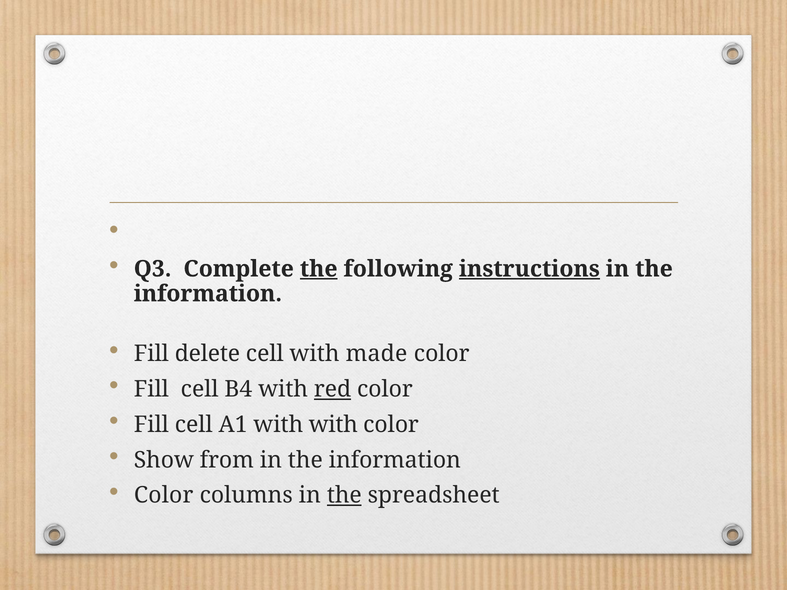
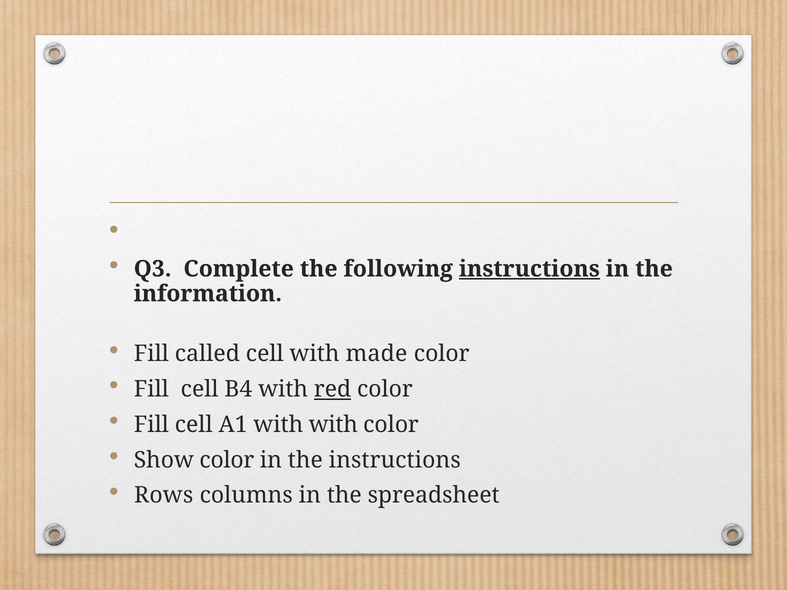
the at (319, 269) underline: present -> none
delete: delete -> called
Show from: from -> color
information at (395, 460): information -> instructions
Color at (164, 496): Color -> Rows
the at (344, 496) underline: present -> none
